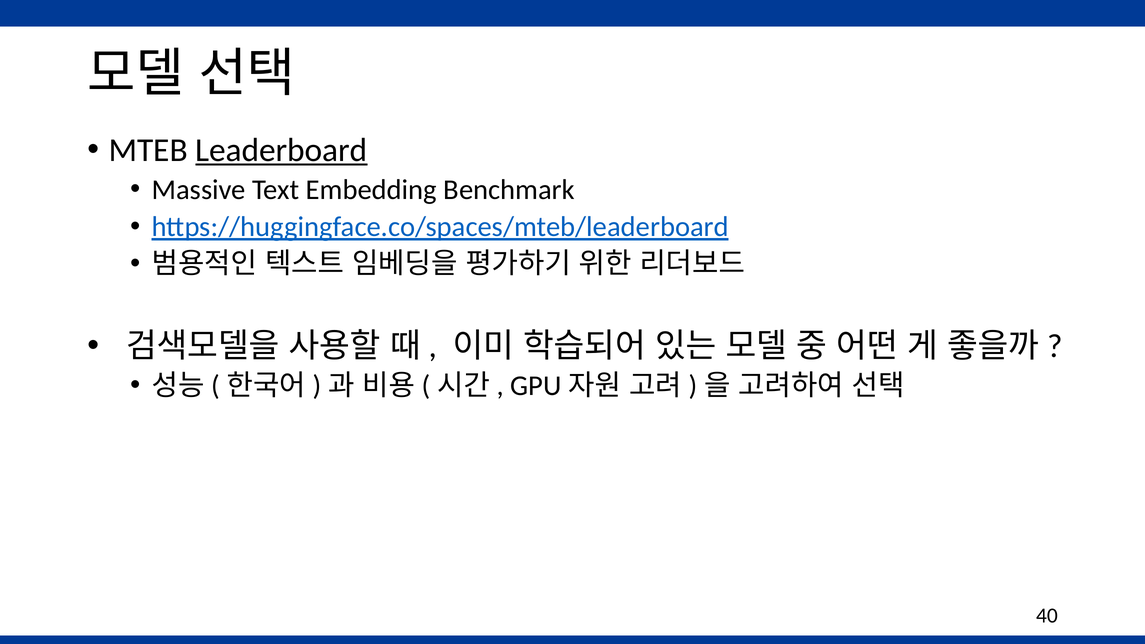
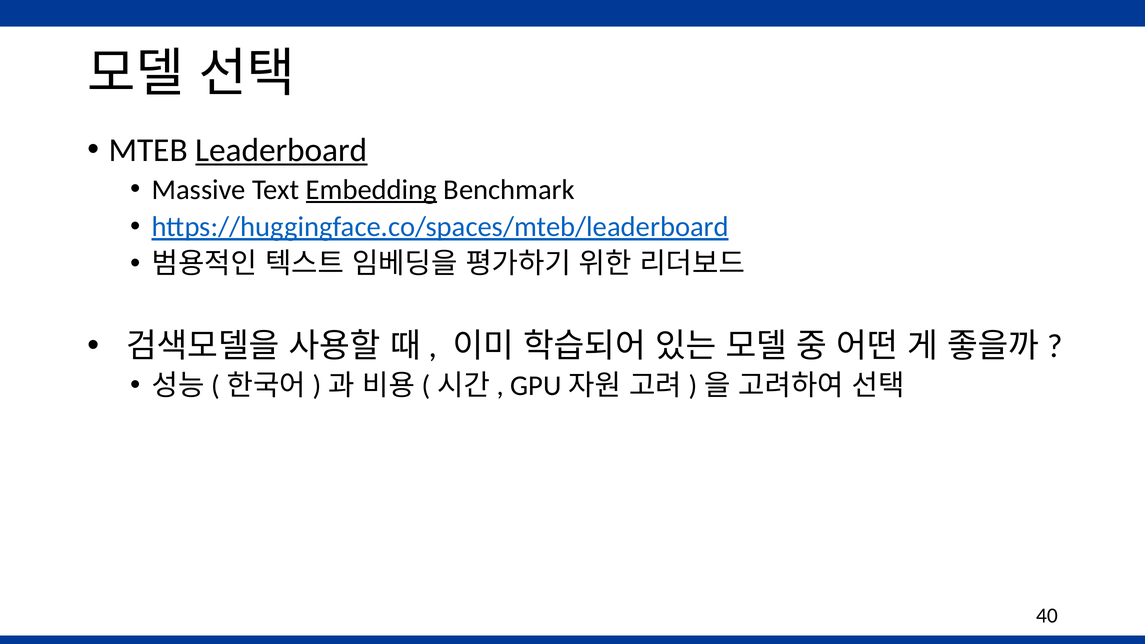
Embedding underline: none -> present
